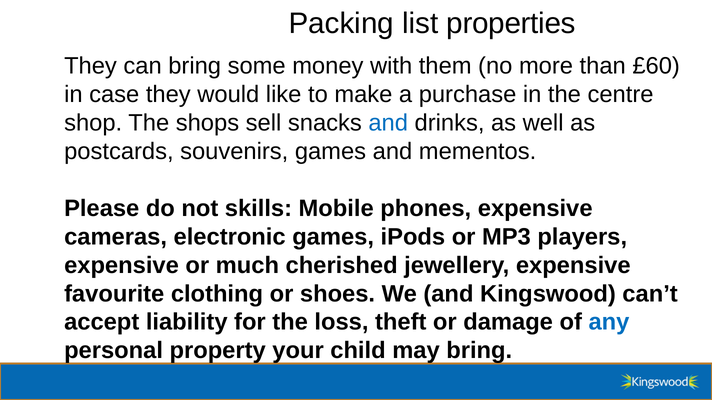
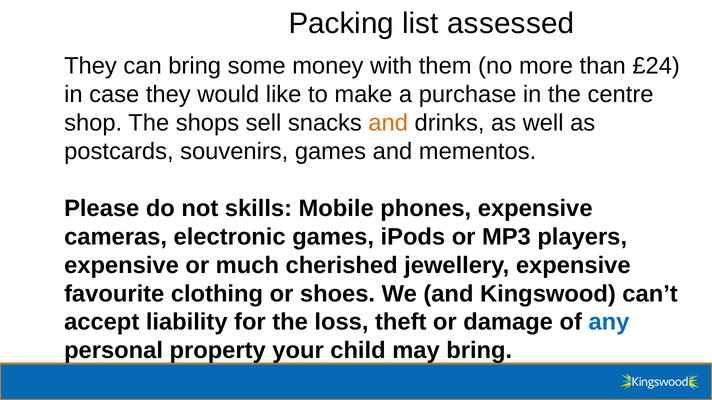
properties: properties -> assessed
£60: £60 -> £24
and at (388, 123) colour: blue -> orange
